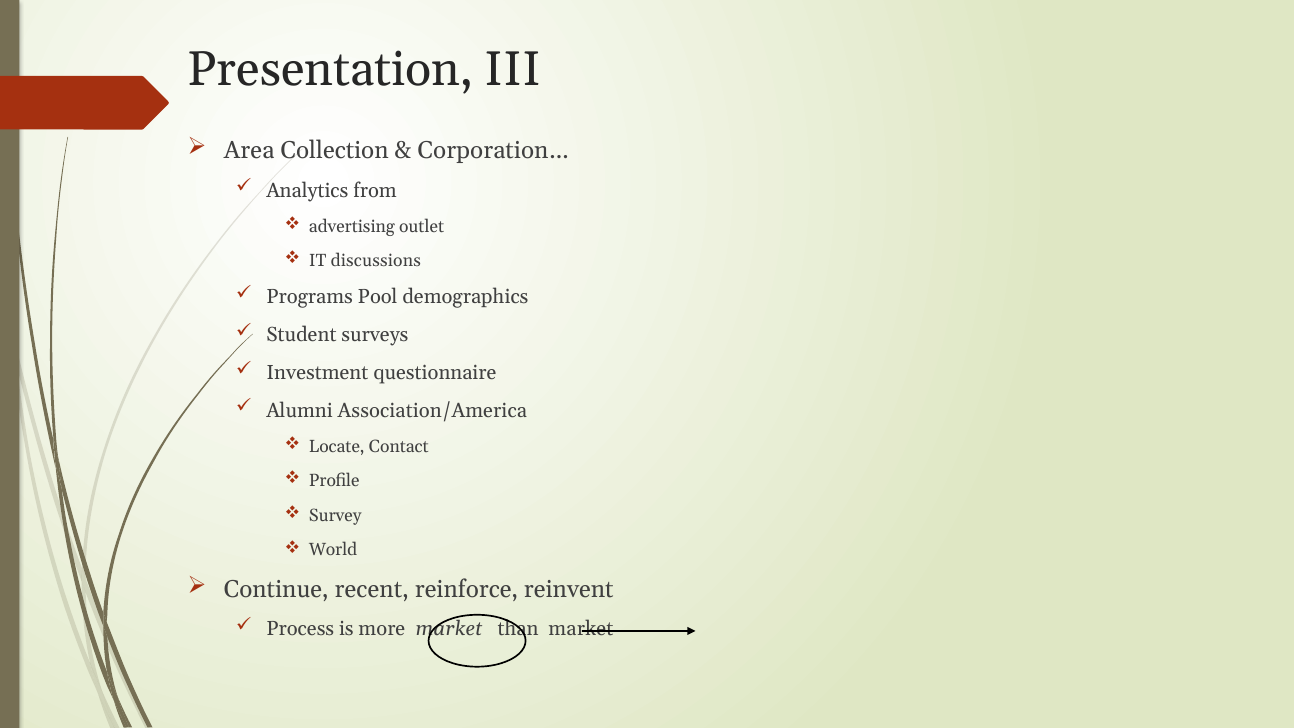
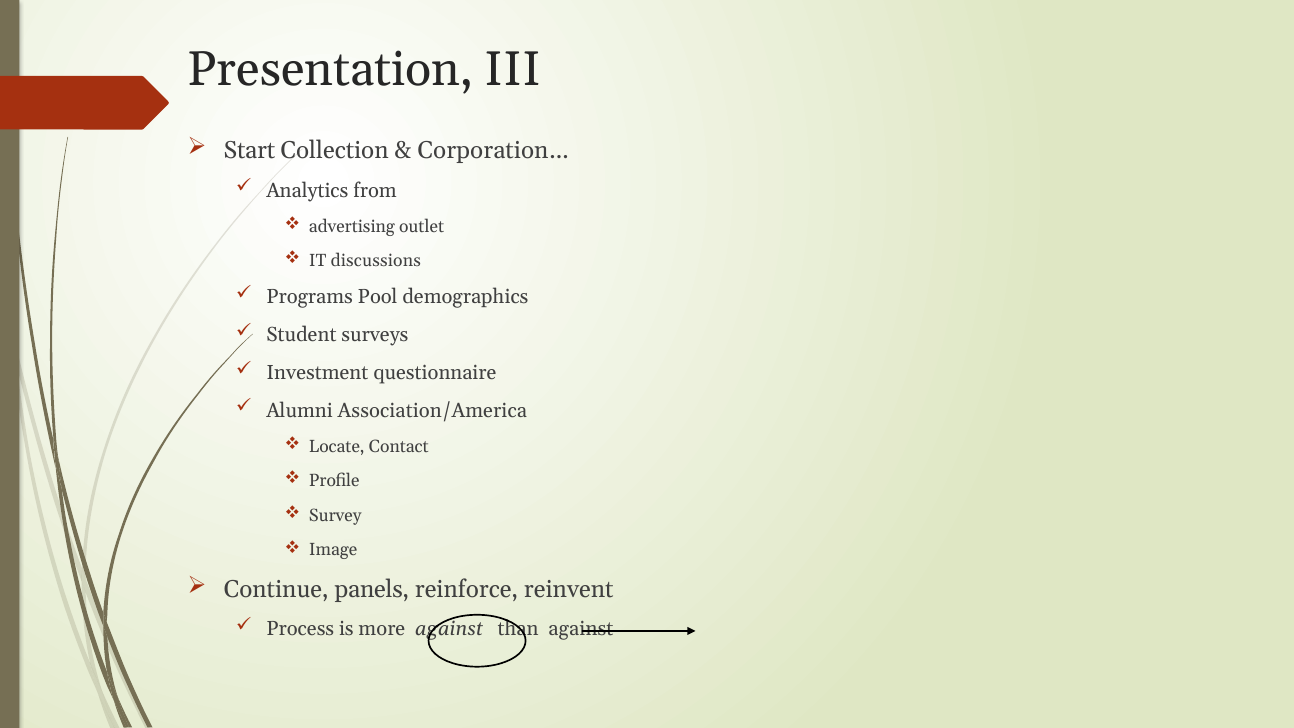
Area: Area -> Start
World: World -> Image
recent: recent -> panels
more market: market -> against
than market: market -> against
